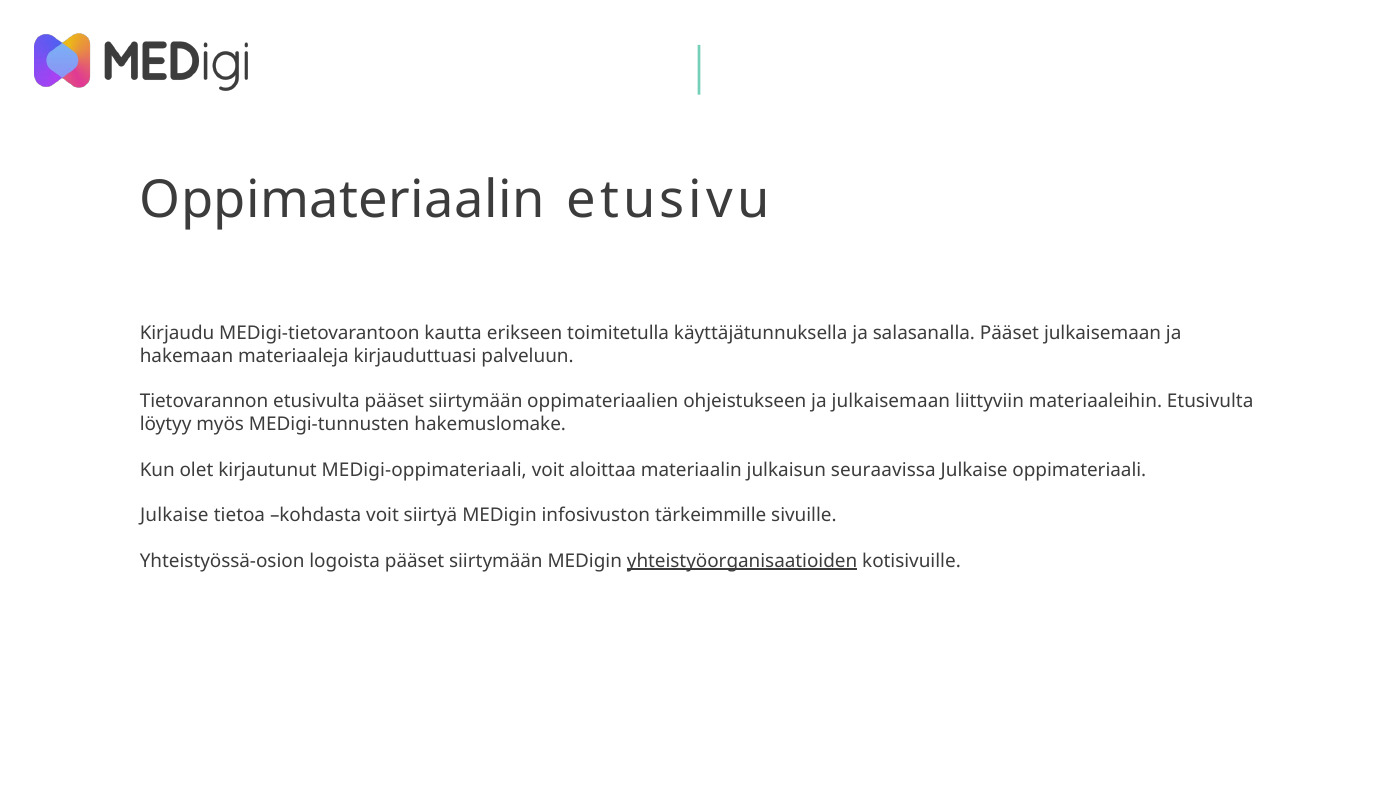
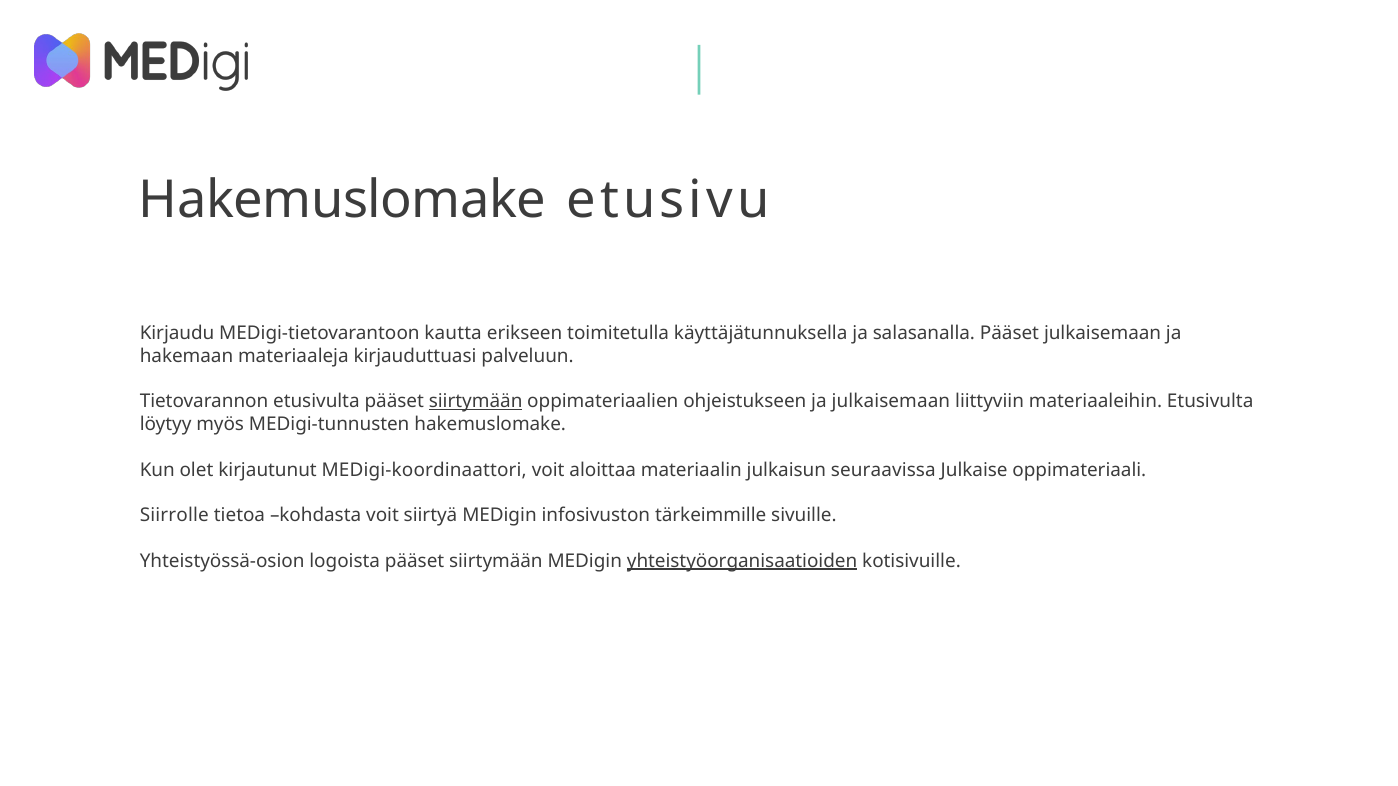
Oppimateriaalin at (342, 200): Oppimateriaalin -> Hakemuslomake
siirtymään at (476, 402) underline: none -> present
MEDigi-oppimateriaali: MEDigi-oppimateriaali -> MEDigi-koordinaattori
Julkaise at (174, 516): Julkaise -> Siirrolle
